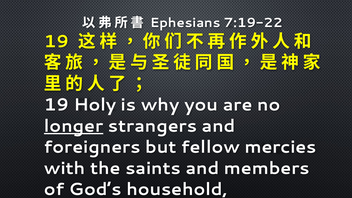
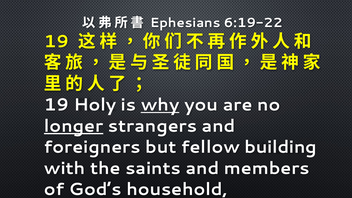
7:19-22: 7:19-22 -> 6:19-22
why underline: none -> present
mercies: mercies -> building
